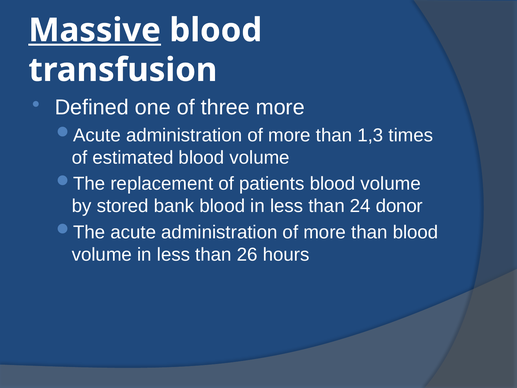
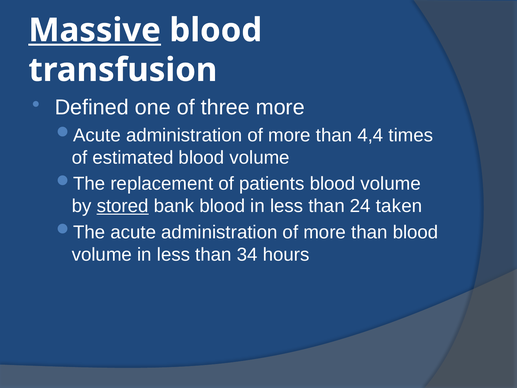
1,3: 1,3 -> 4,4
stored underline: none -> present
donor: donor -> taken
26: 26 -> 34
